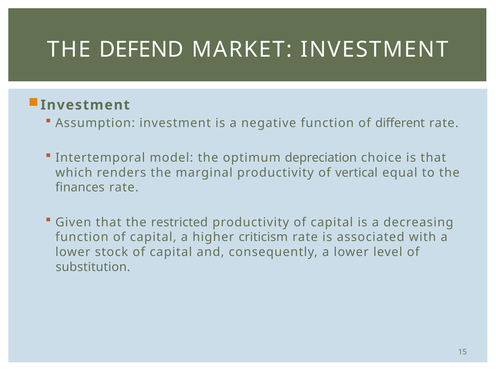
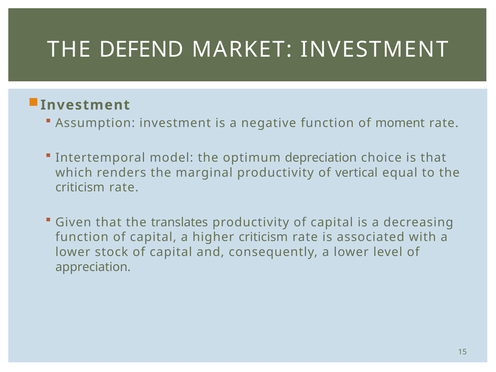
different: different -> moment
finances at (80, 188): finances -> criticism
restricted: restricted -> translates
substitution: substitution -> appreciation
